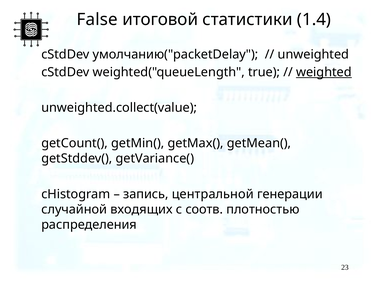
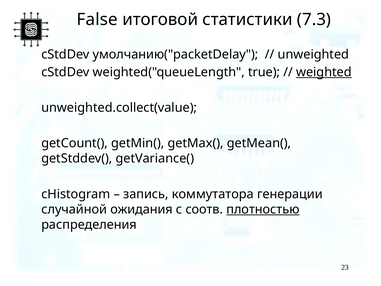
1.4: 1.4 -> 7.3
центральной: центральной -> коммутатора
входящих: входящих -> ожидания
плотностью underline: none -> present
